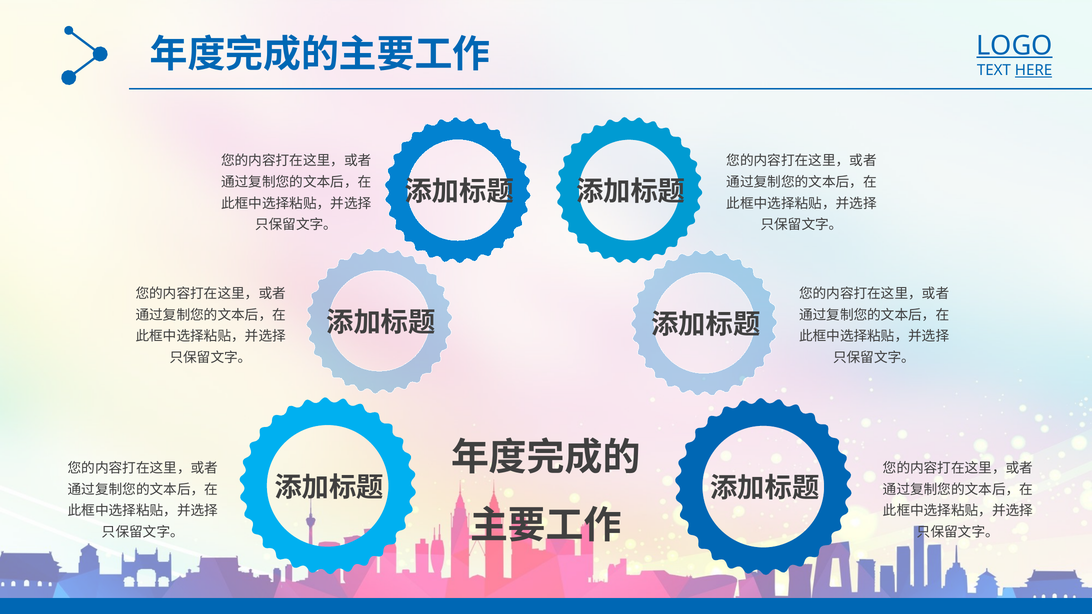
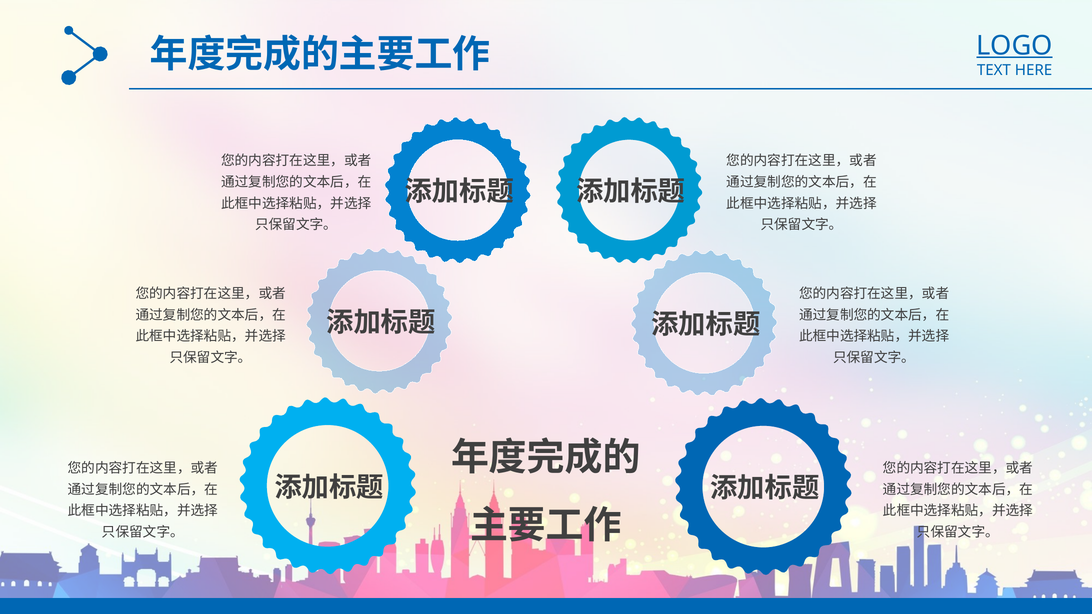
HERE underline: present -> none
